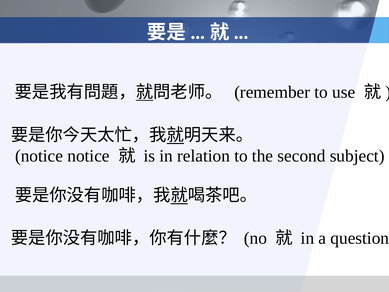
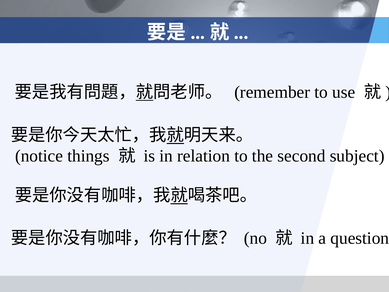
notice notice: notice -> things
